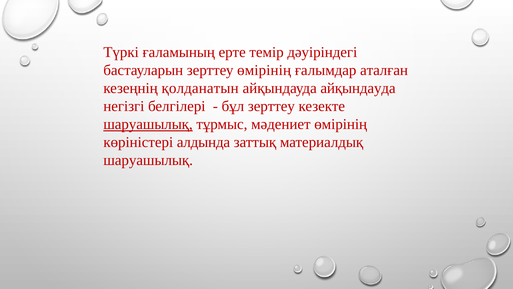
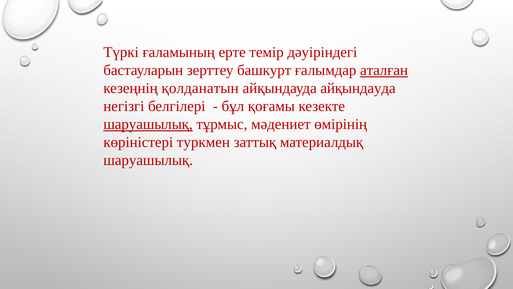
зерттеу өмірінің: өмірінің -> башкурт
аталған underline: none -> present
бұл зерттеу: зерттеу -> қоғамы
алдында: алдында -> туркмен
